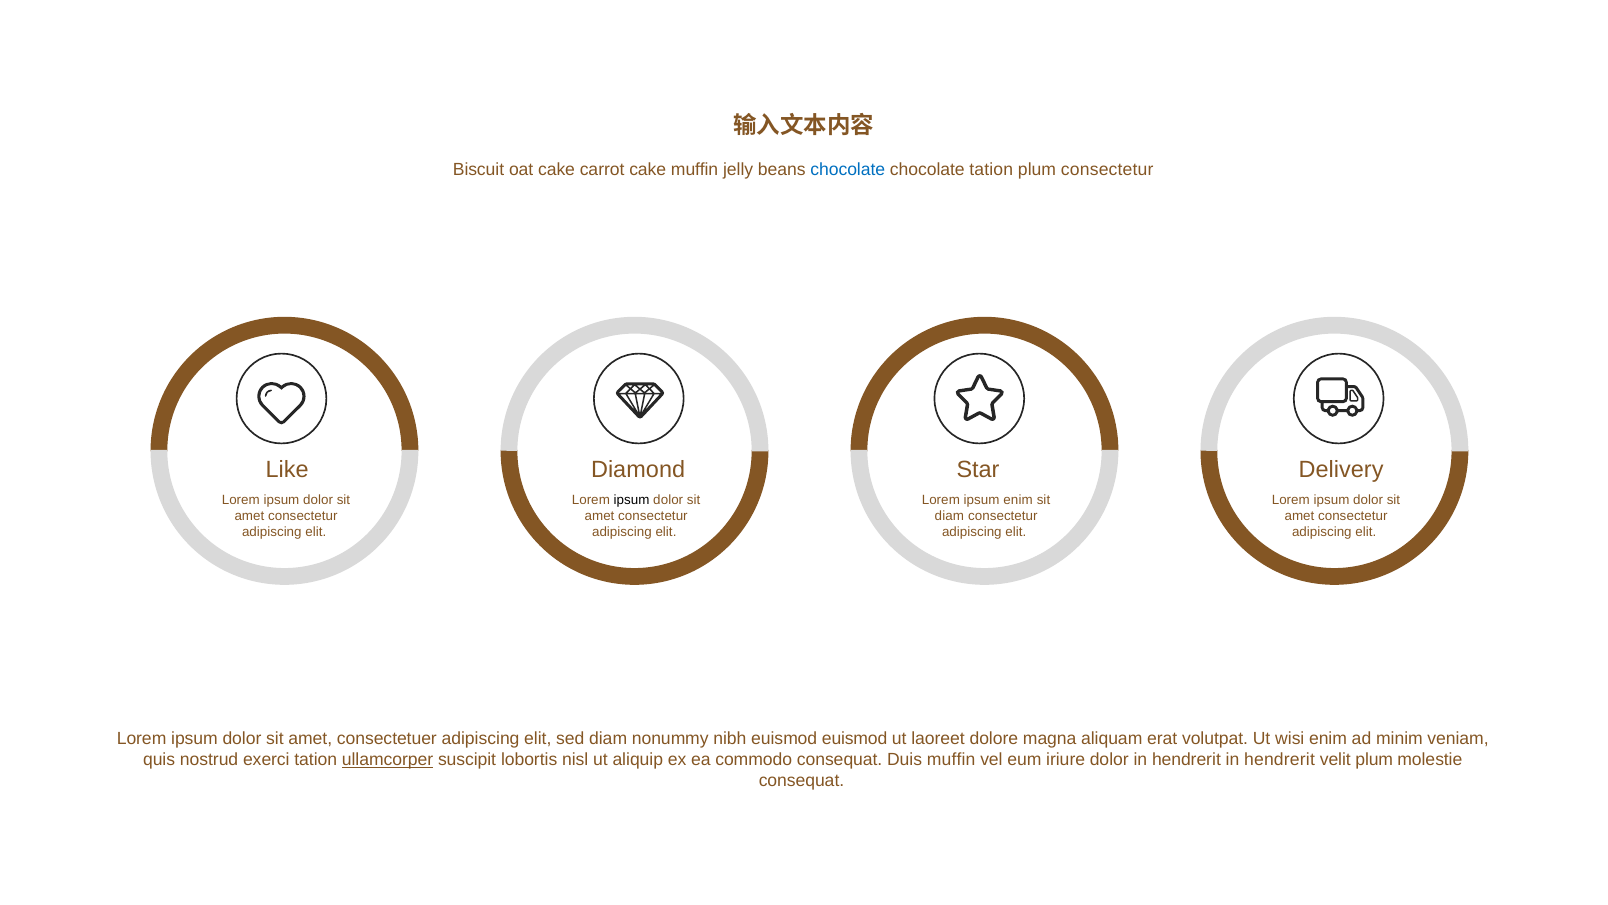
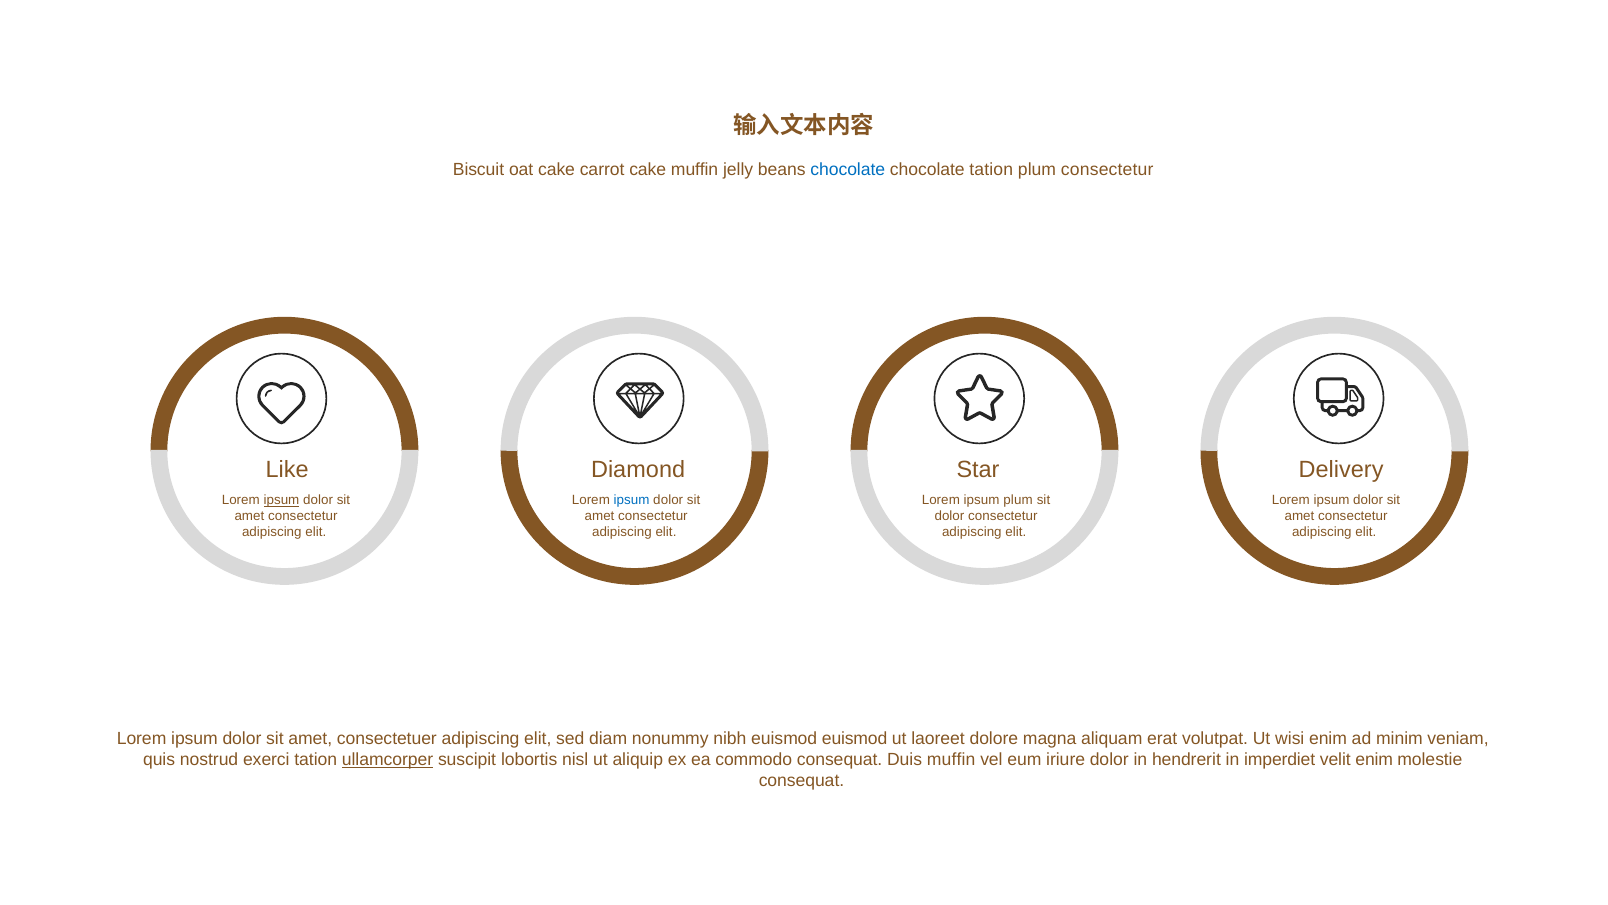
ipsum at (281, 500) underline: none -> present
ipsum at (632, 500) colour: black -> blue
ipsum enim: enim -> plum
diam at (949, 516): diam -> dolor
hendrerit in hendrerit: hendrerit -> imperdiet
velit plum: plum -> enim
